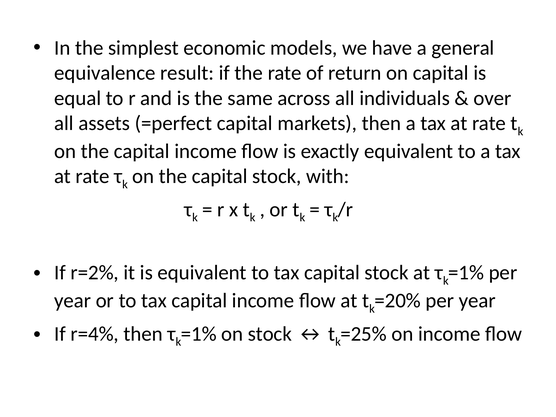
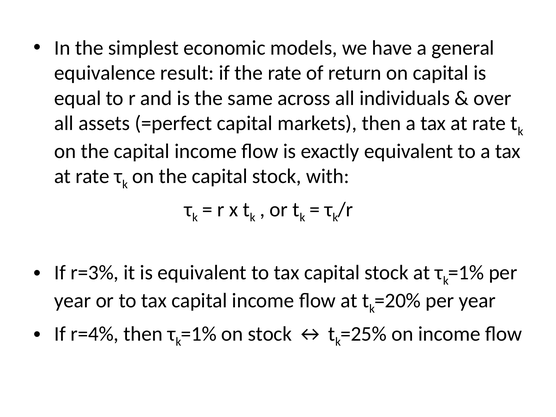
r=2%: r=2% -> r=3%
